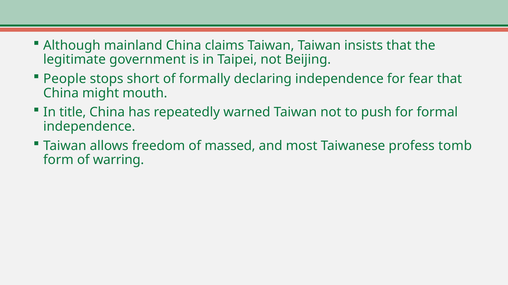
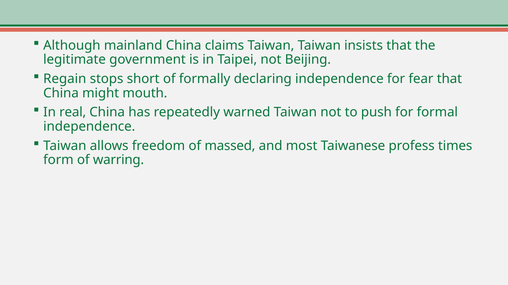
People: People -> Regain
title: title -> real
tomb: tomb -> times
